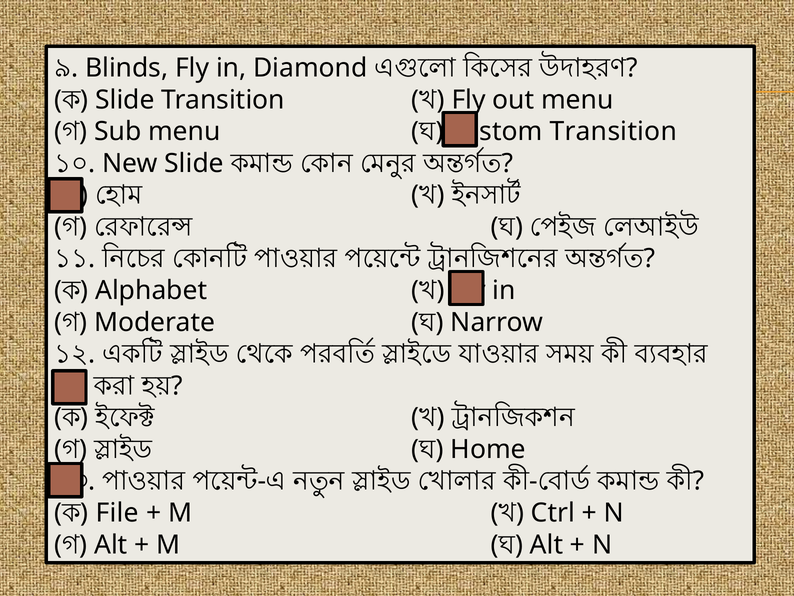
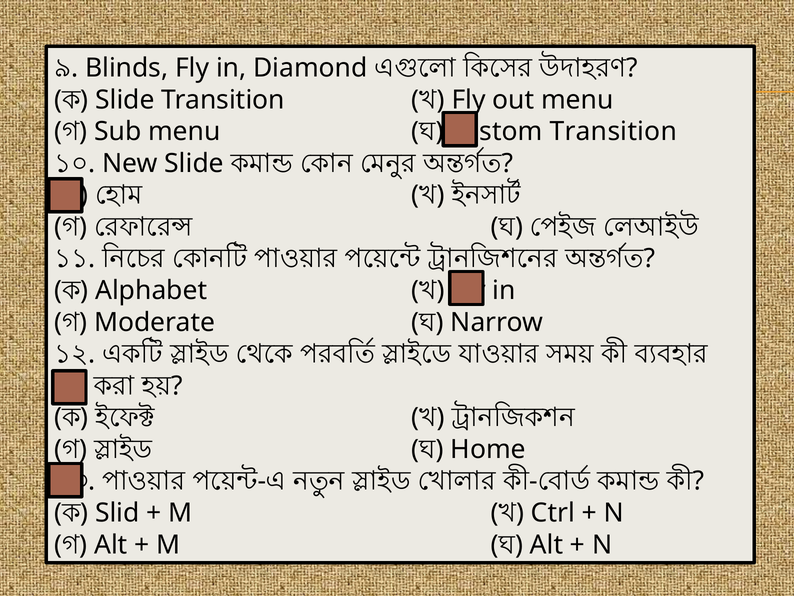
File: File -> Slid
